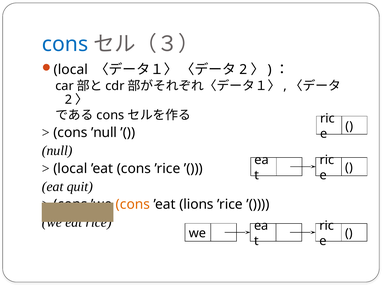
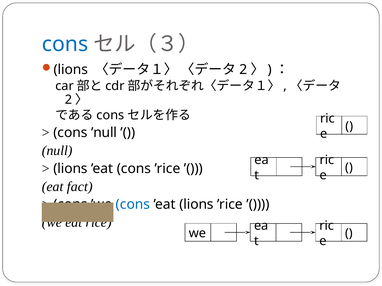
local at (71, 70): local -> lions
local at (70, 169): local -> lions
quit: quit -> fact
cons at (133, 205) colour: orange -> blue
